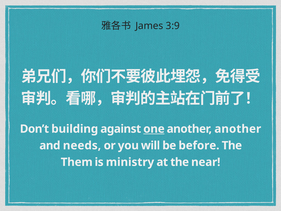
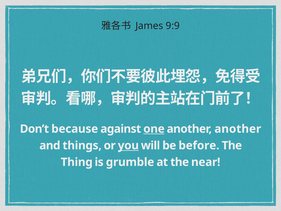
3:9: 3:9 -> 9:9
building: building -> because
needs: needs -> things
you underline: none -> present
Them: Them -> Thing
ministry: ministry -> grumble
